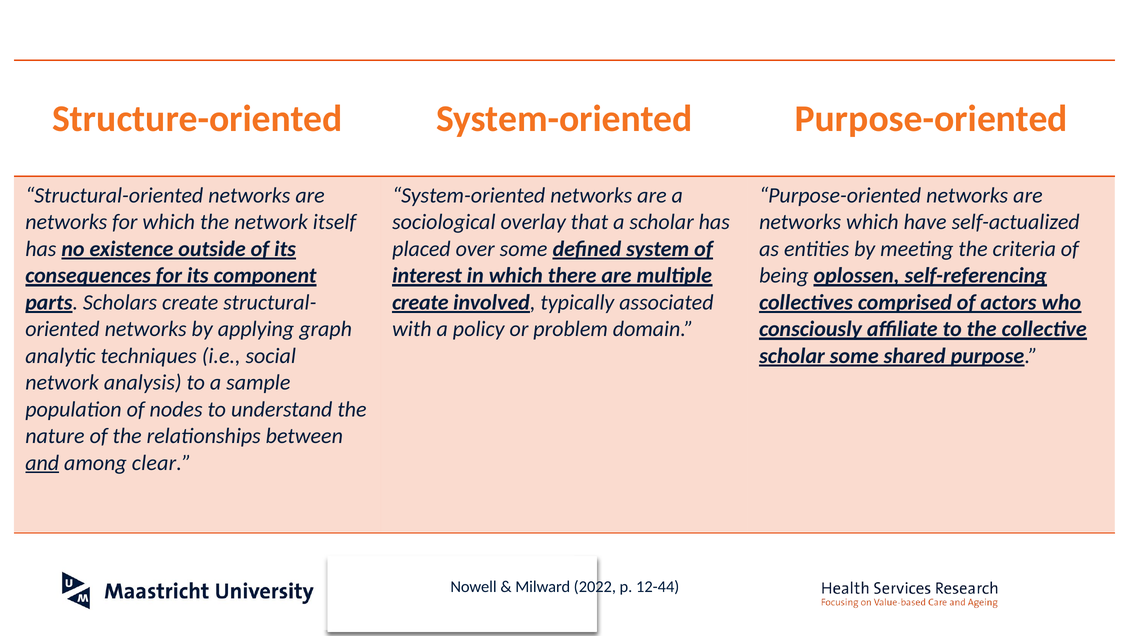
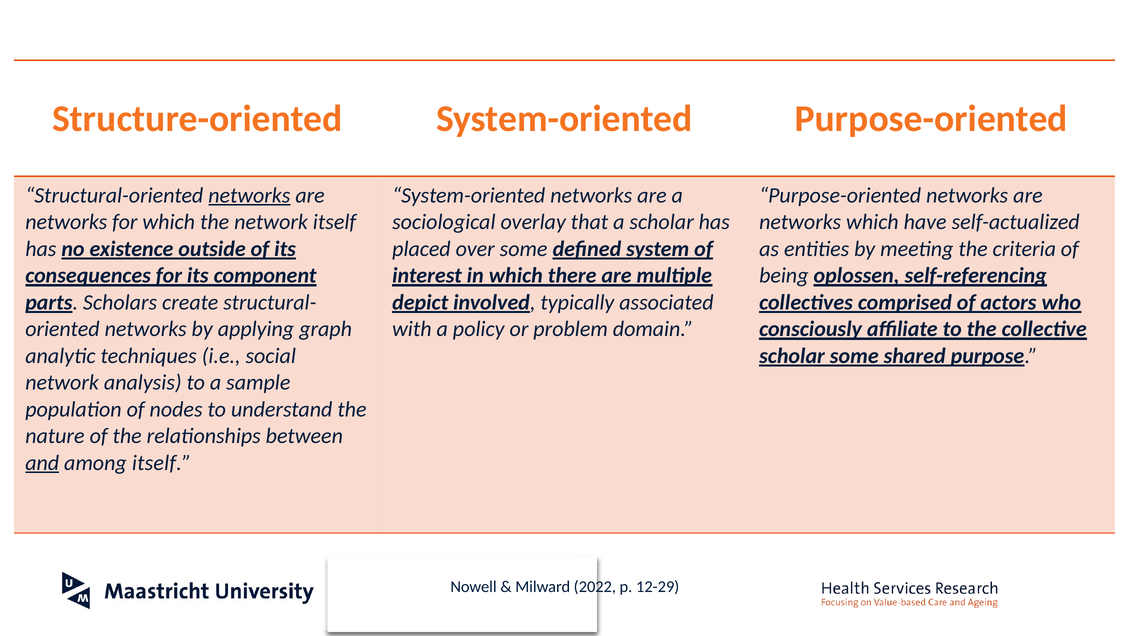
networks at (249, 195) underline: none -> present
create at (420, 302): create -> depict
among clear: clear -> itself
12-44: 12-44 -> 12-29
